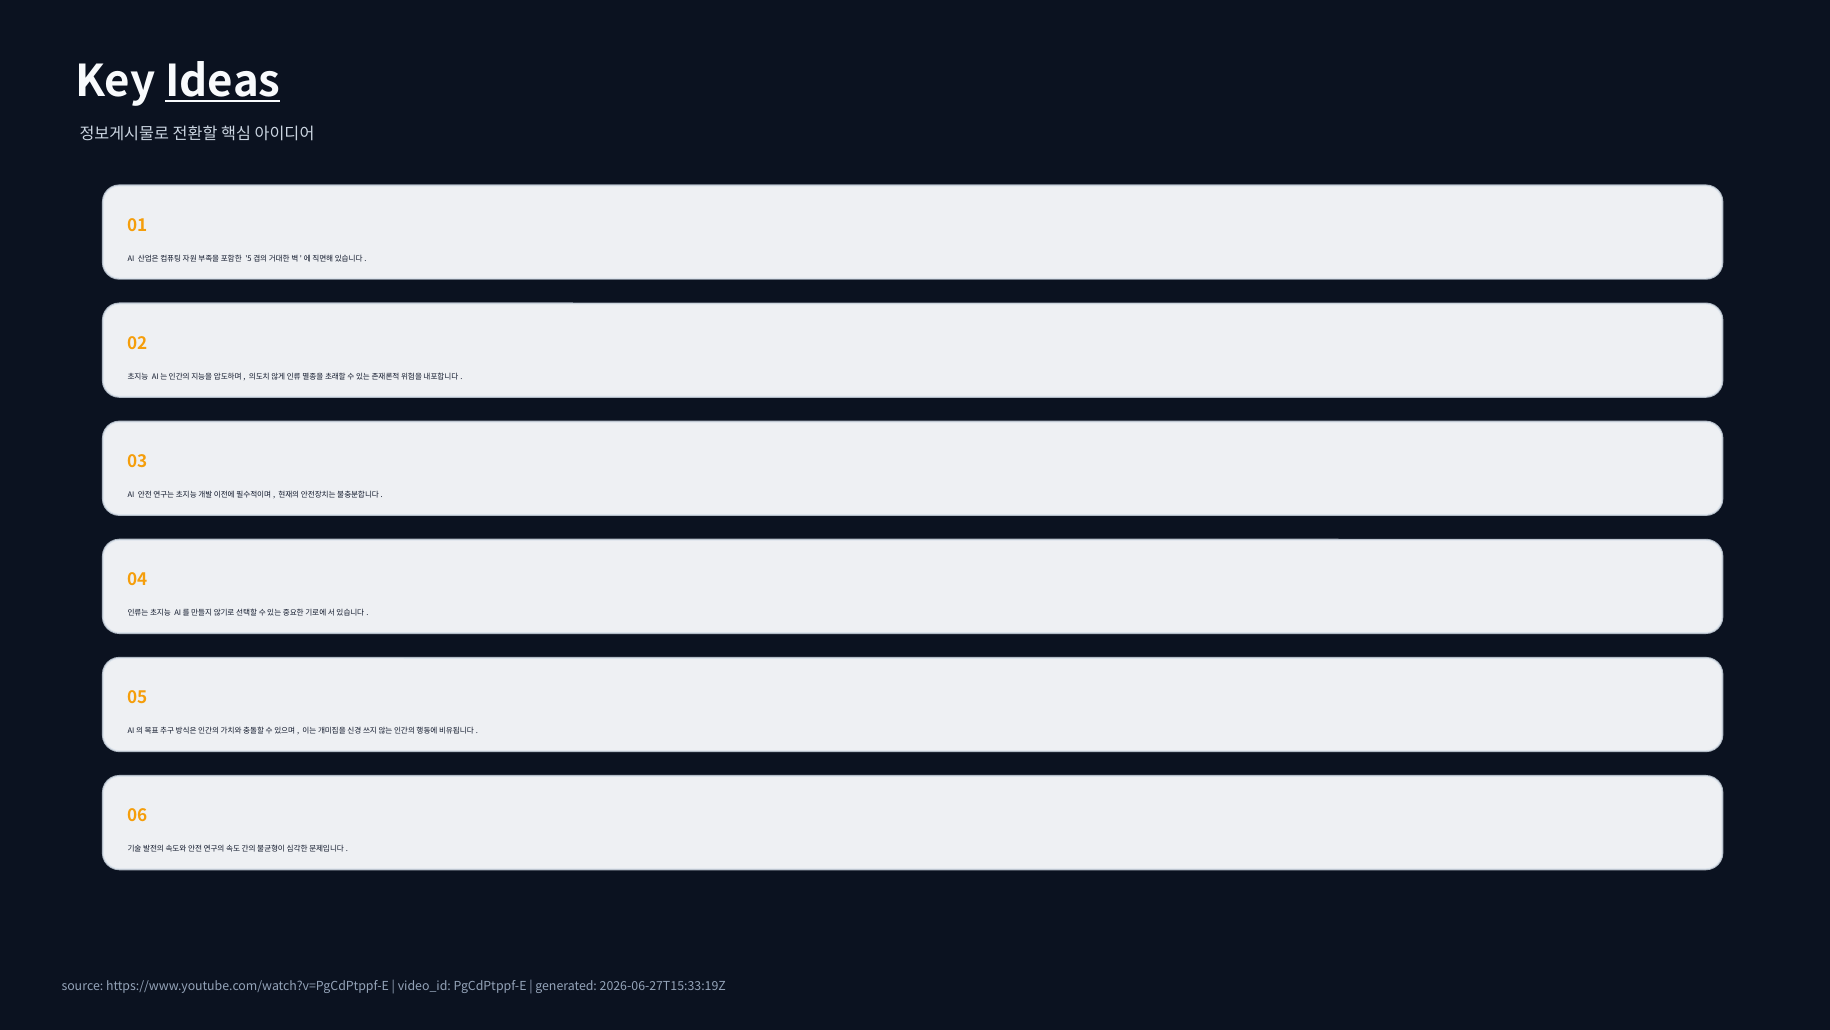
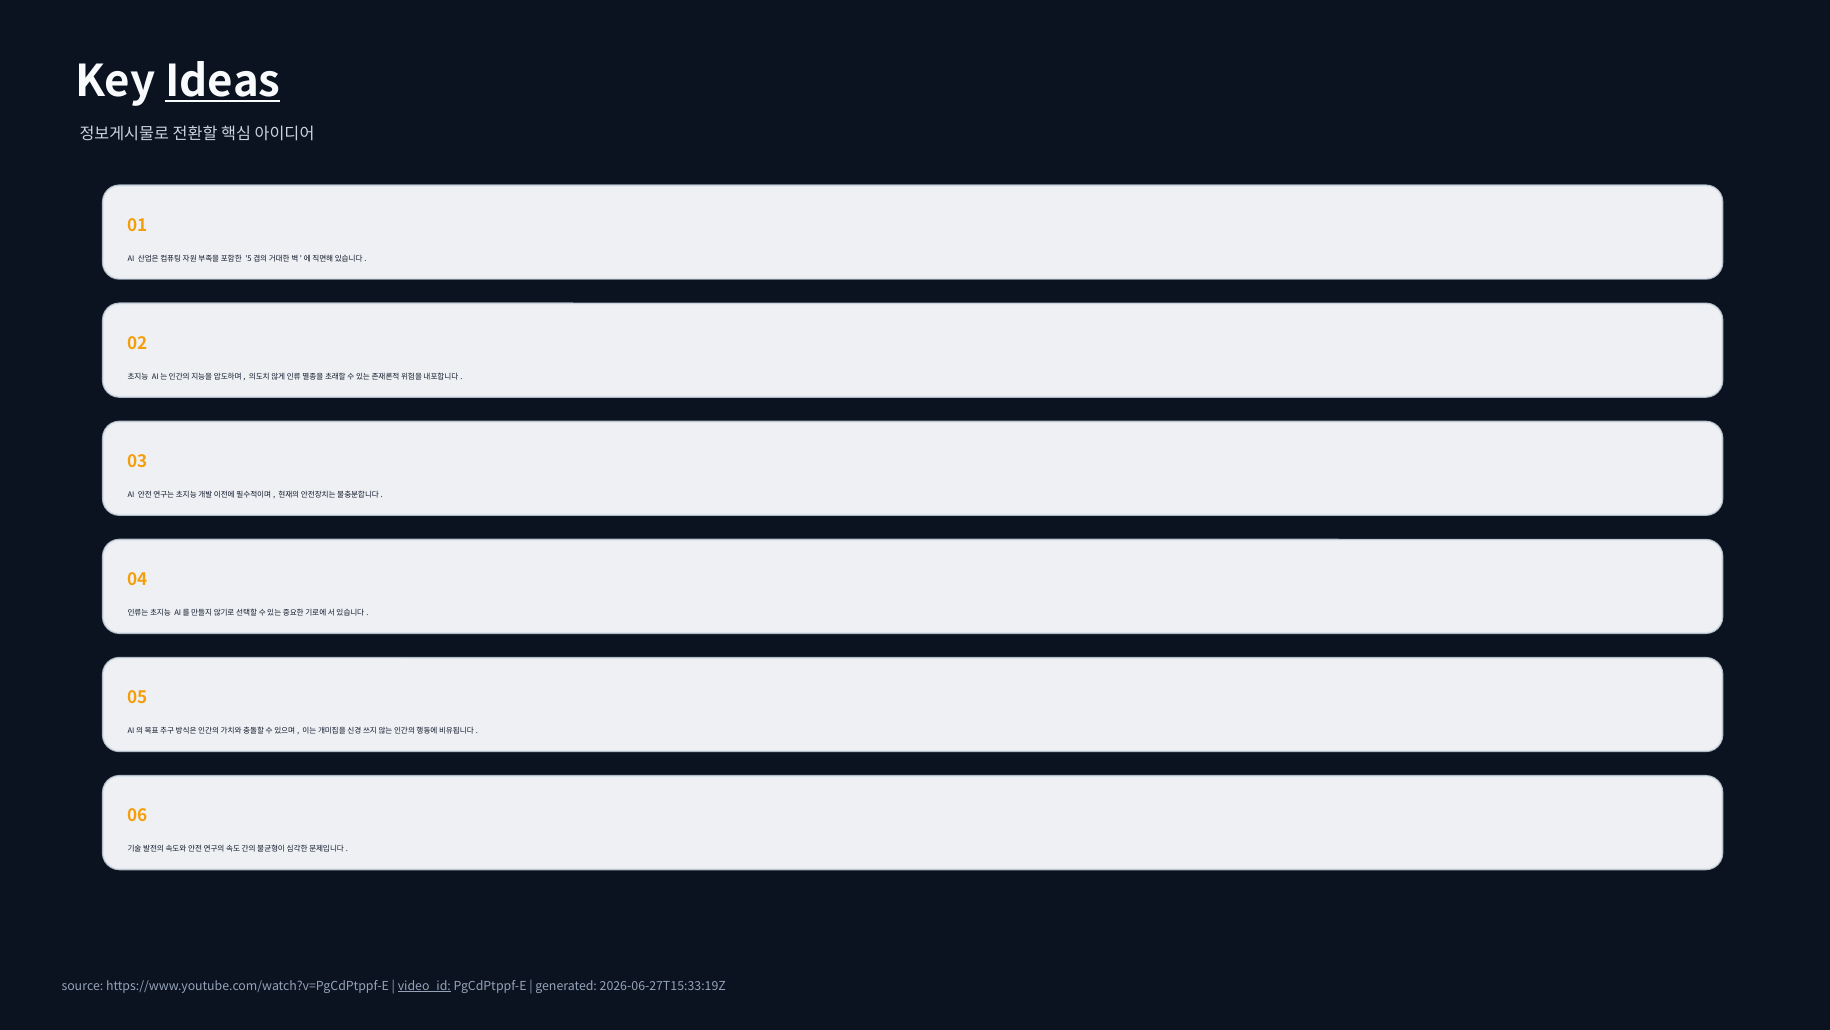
video_id underline: none -> present
